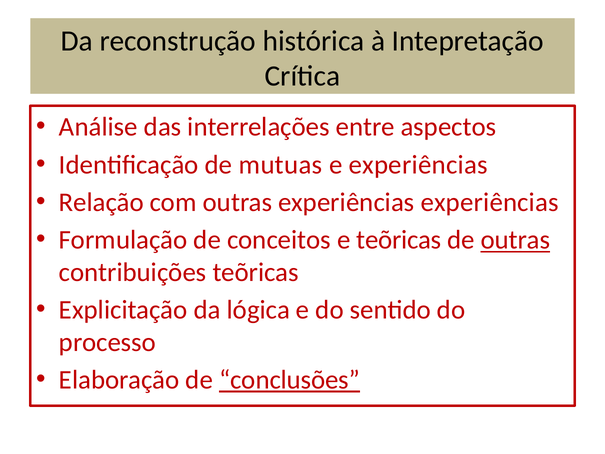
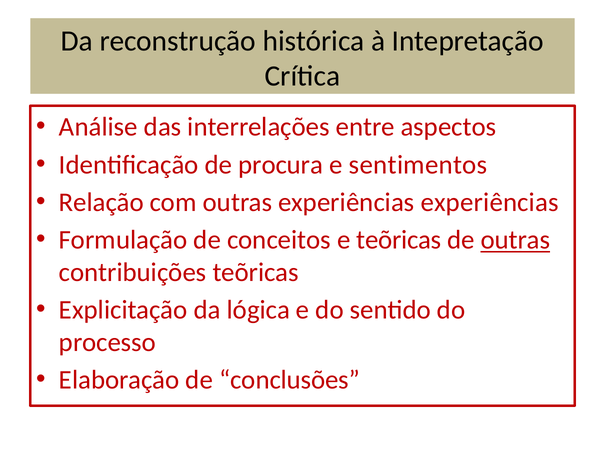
mutuas: mutuas -> procura
e experiências: experiências -> sentimentos
conclusões underline: present -> none
